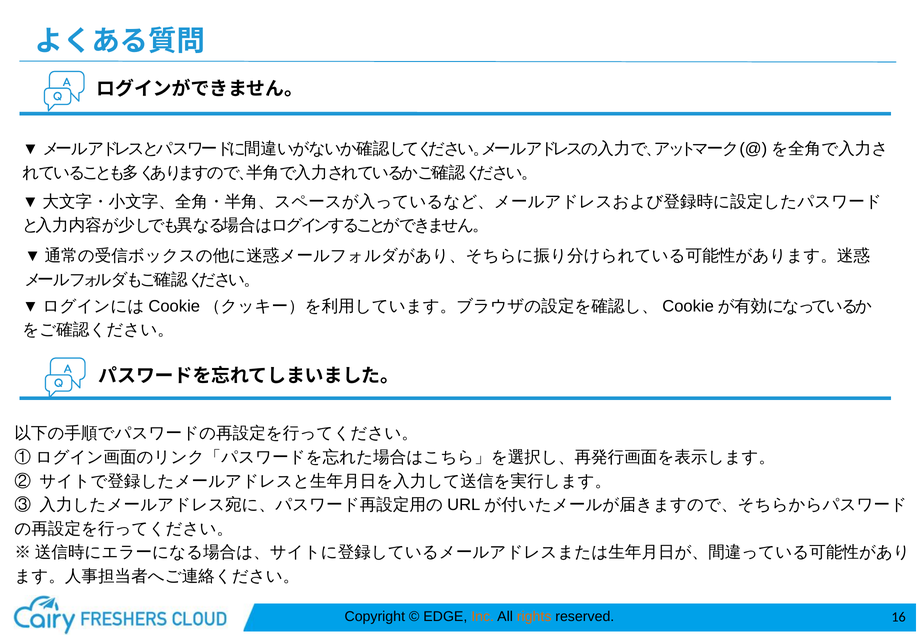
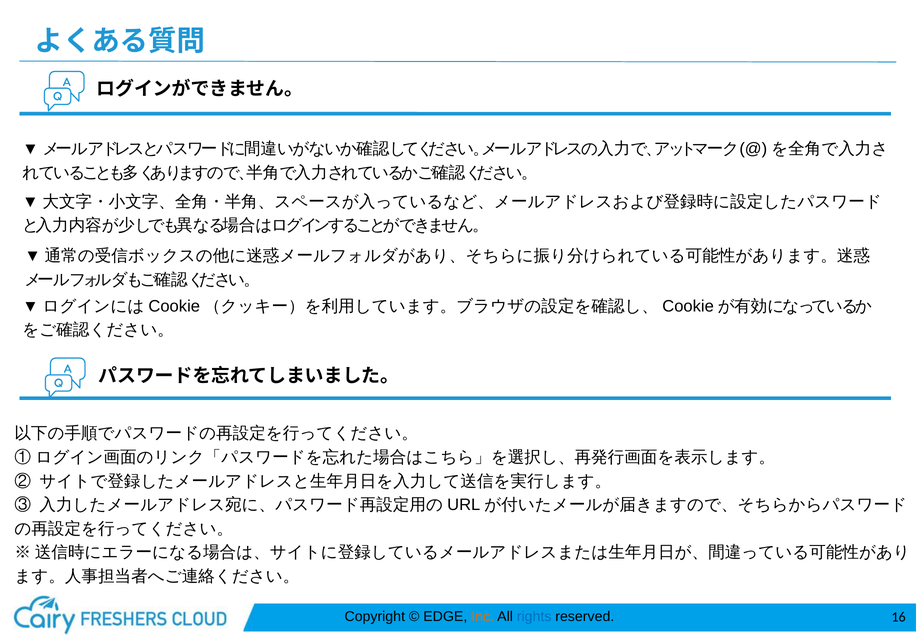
rights colour: orange -> blue
